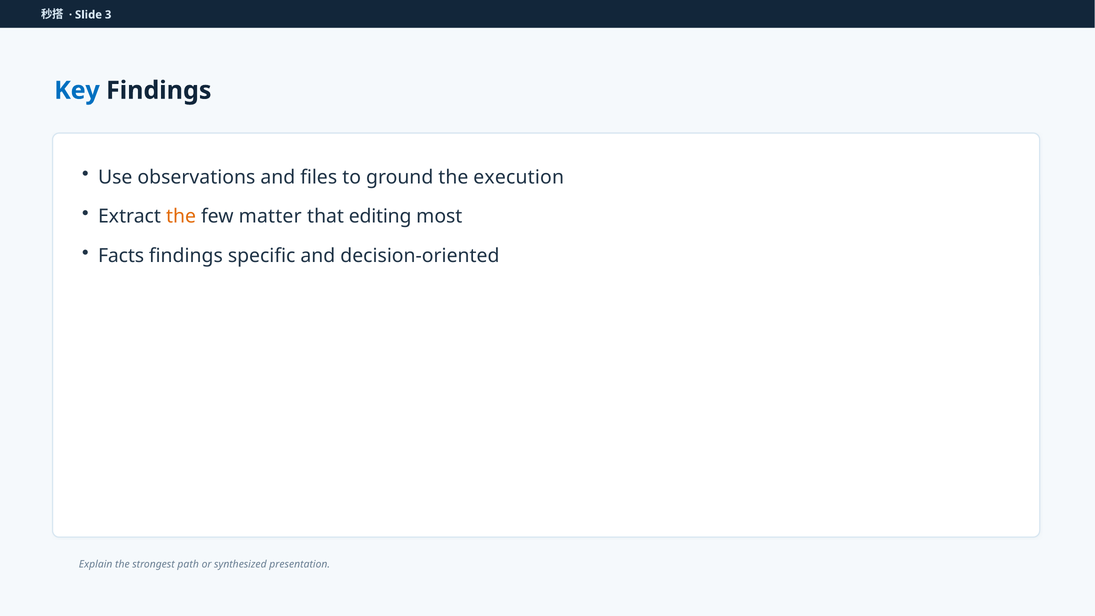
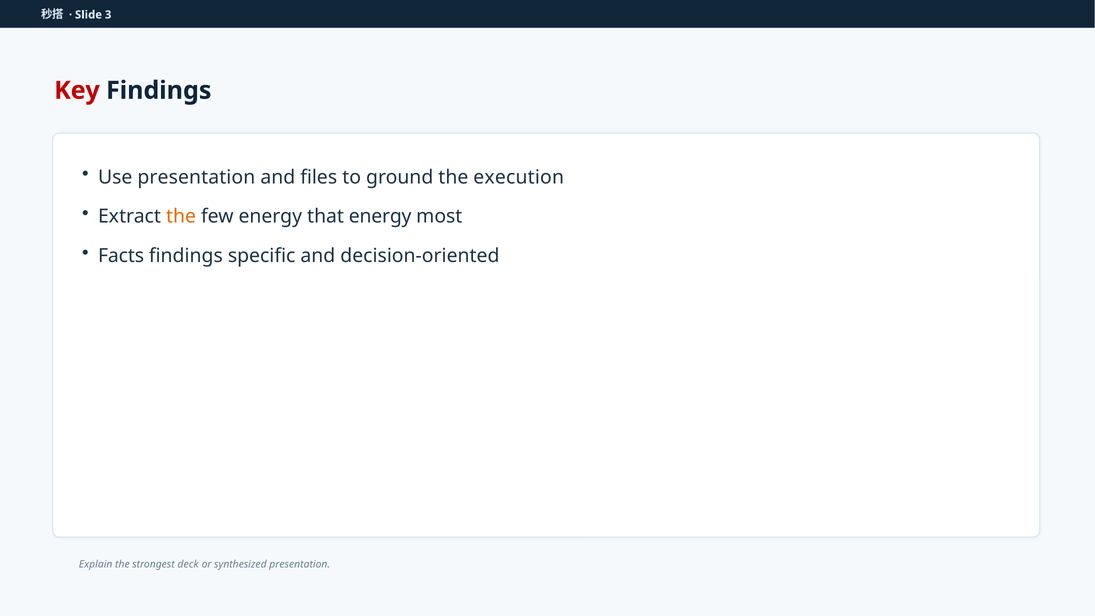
Key colour: blue -> red
Use observations: observations -> presentation
few matter: matter -> energy
that editing: editing -> energy
path: path -> deck
